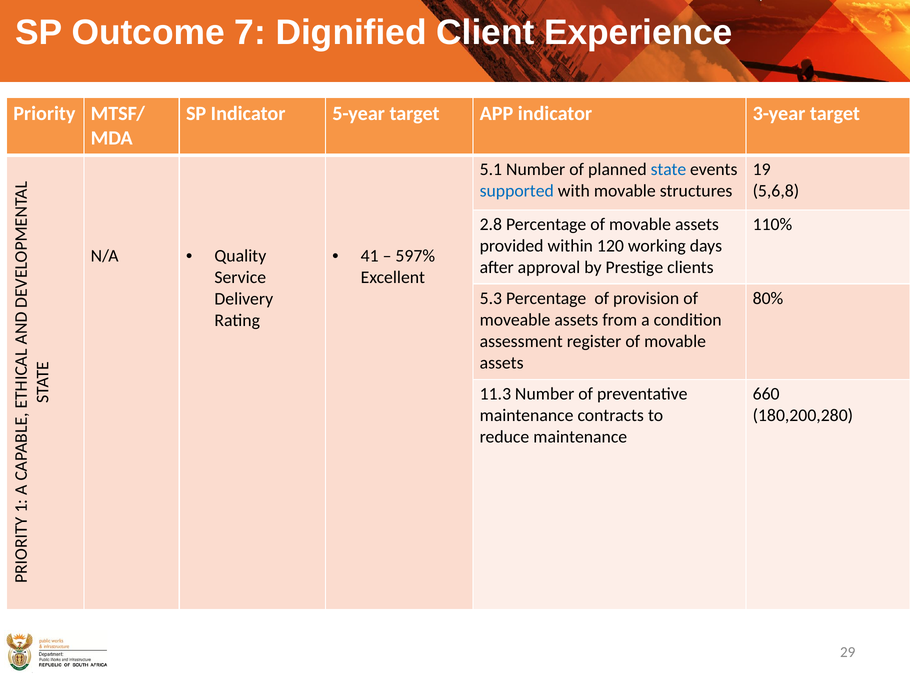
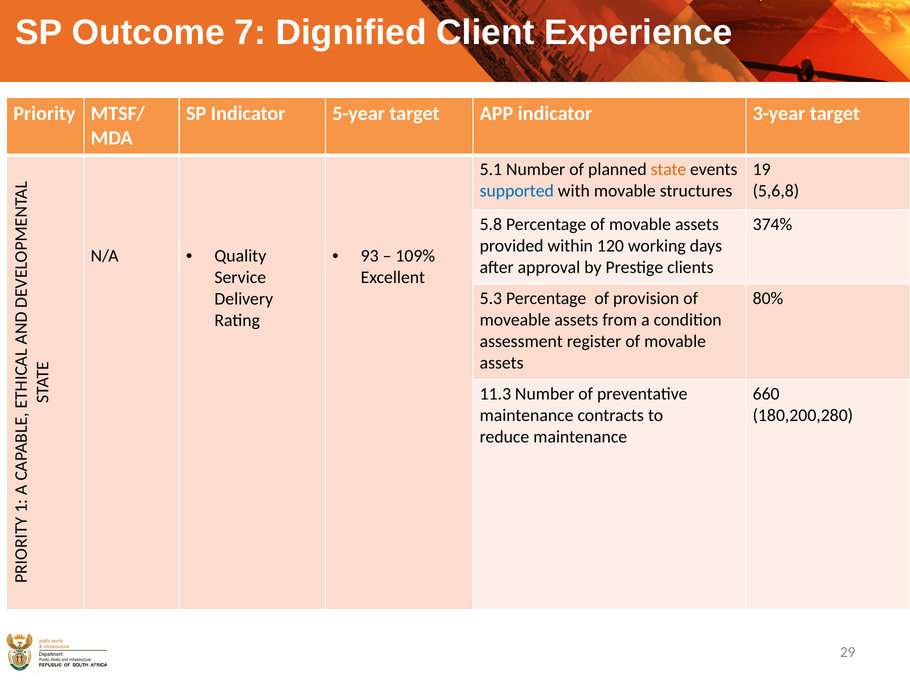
state colour: blue -> orange
2.8: 2.8 -> 5.8
110%: 110% -> 374%
41: 41 -> 93
597%: 597% -> 109%
